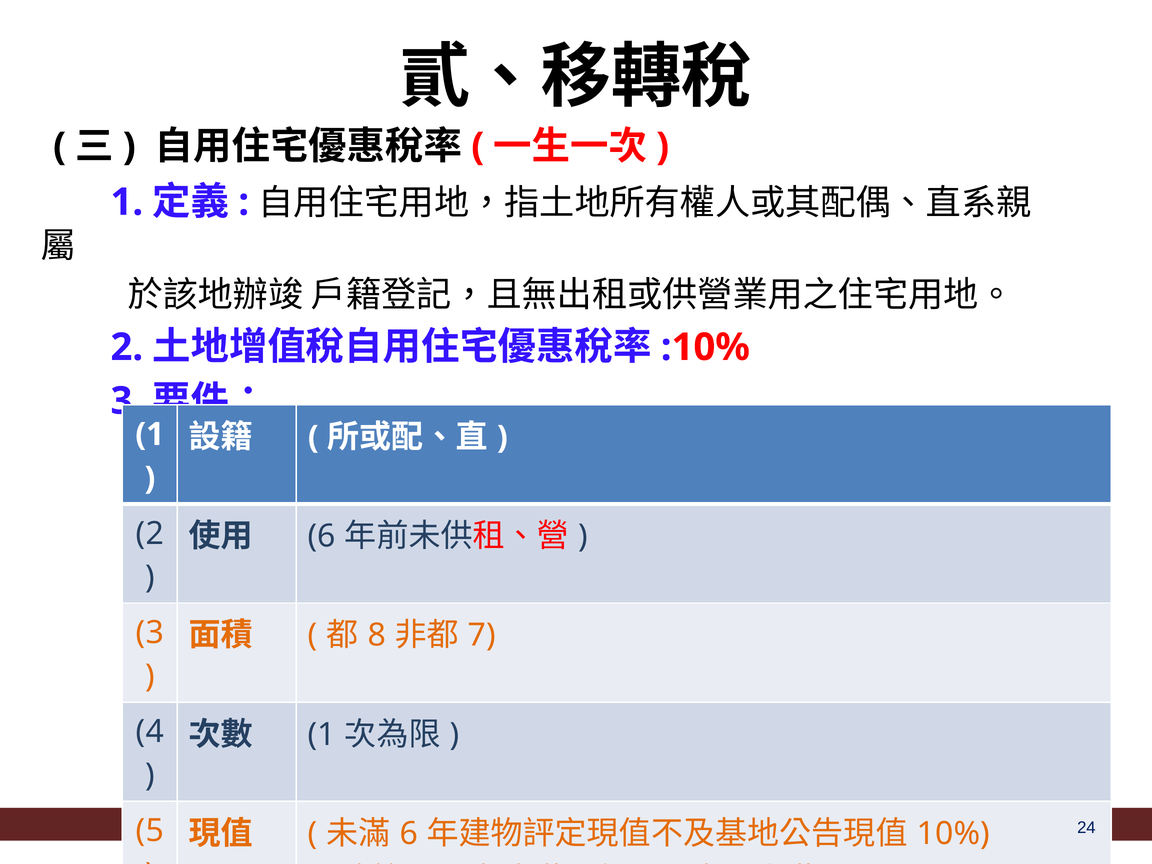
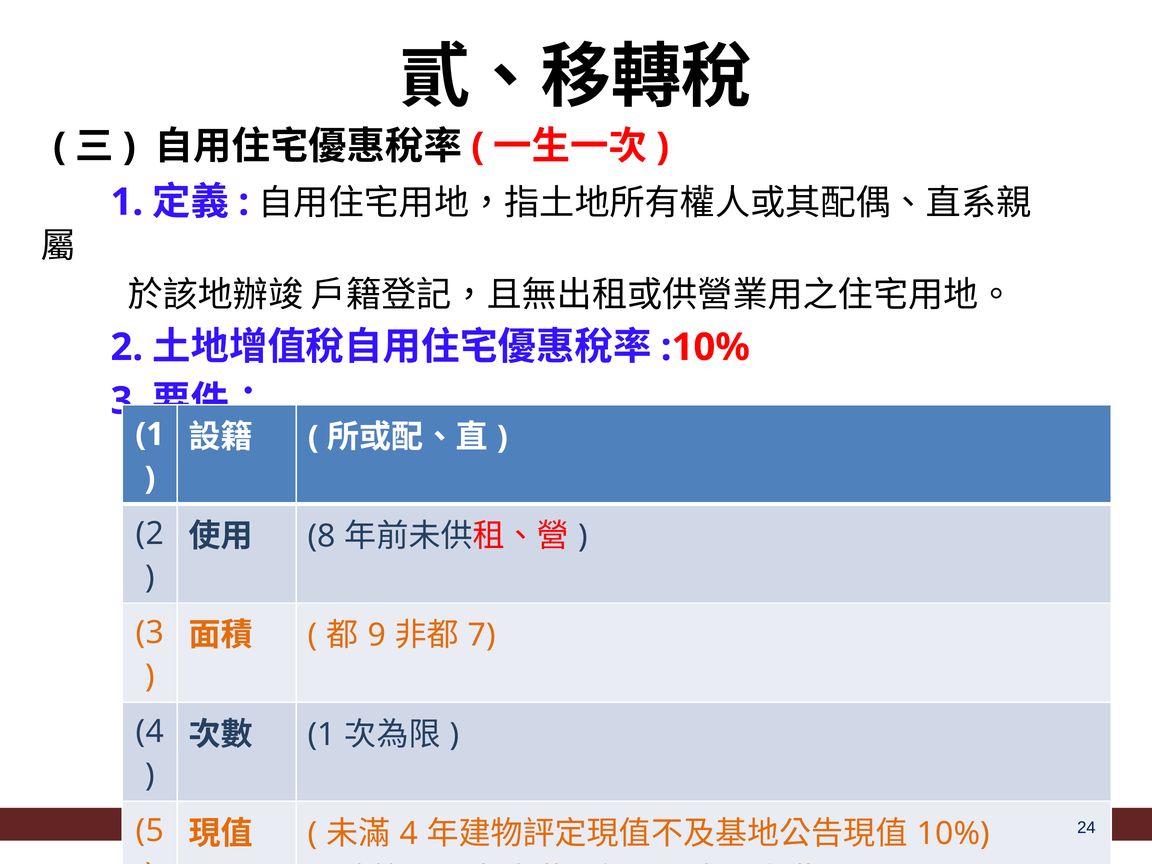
6 at (322, 536): 6 -> 8
8: 8 -> 9
6 at (409, 834): 6 -> 4
